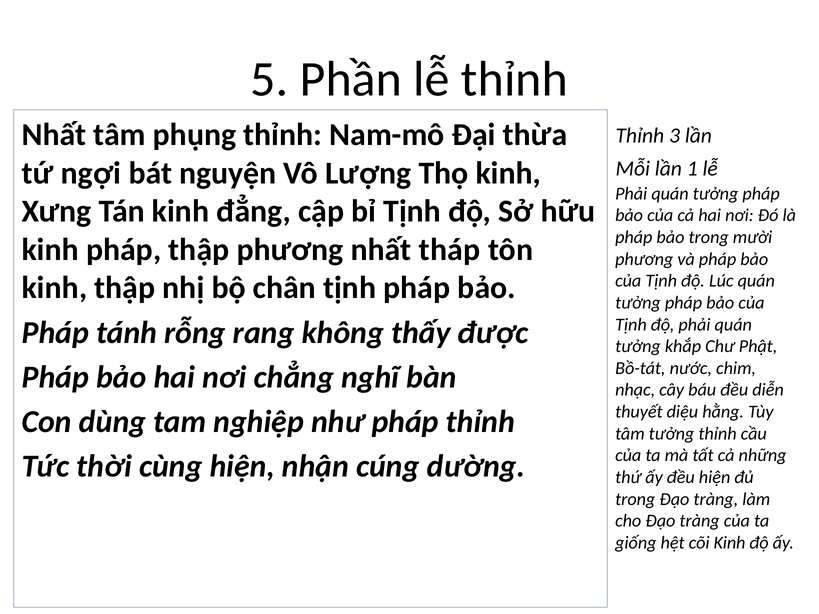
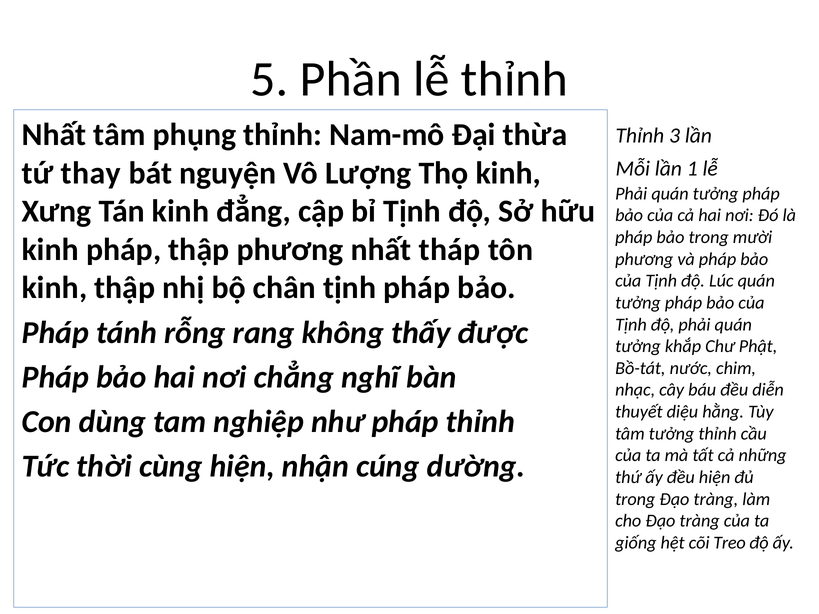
ngợi: ngợi -> thay
cõi Kinh: Kinh -> Treo
